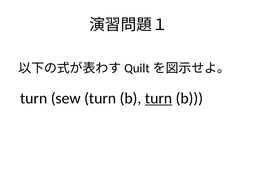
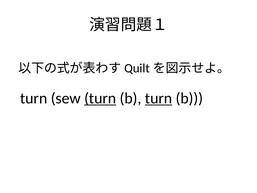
turn at (100, 98) underline: none -> present
